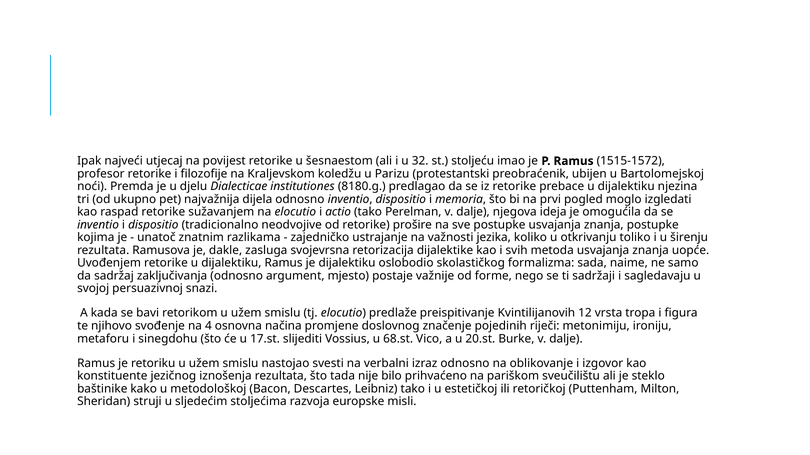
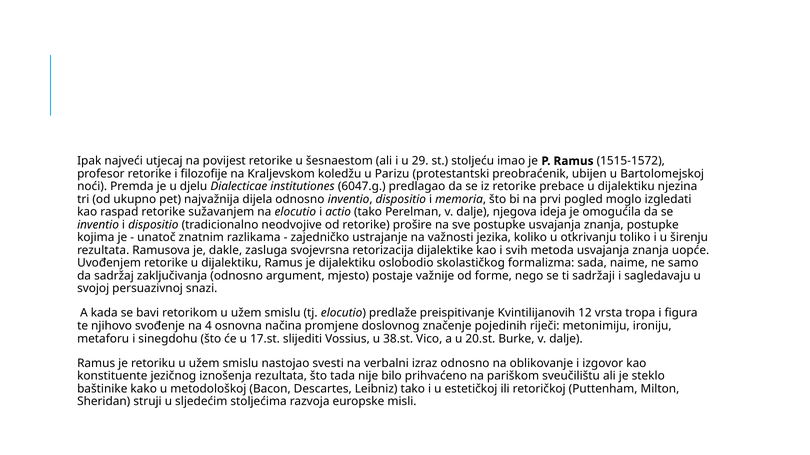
32: 32 -> 29
8180.g: 8180.g -> 6047.g
68.st: 68.st -> 38.st
